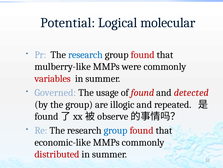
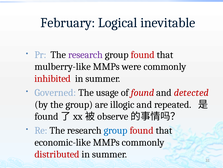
Potential: Potential -> February
molecular: molecular -> inevitable
research at (85, 54) colour: blue -> purple
variables: variables -> inhibited
